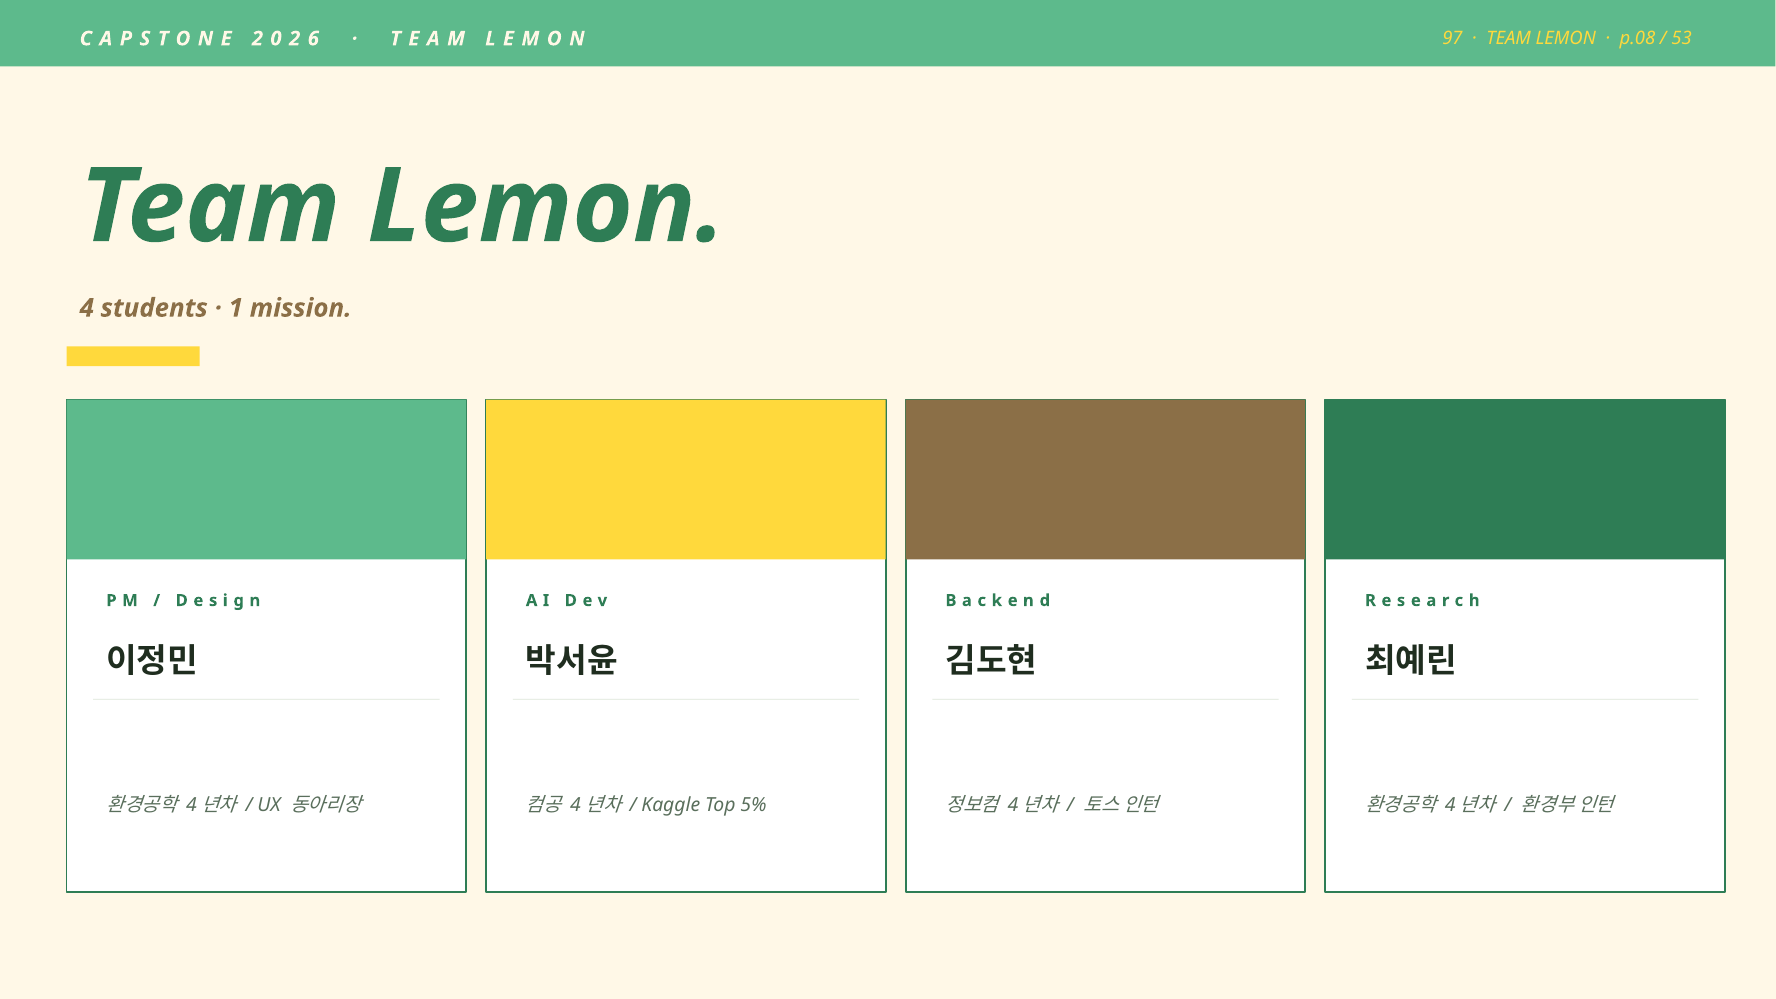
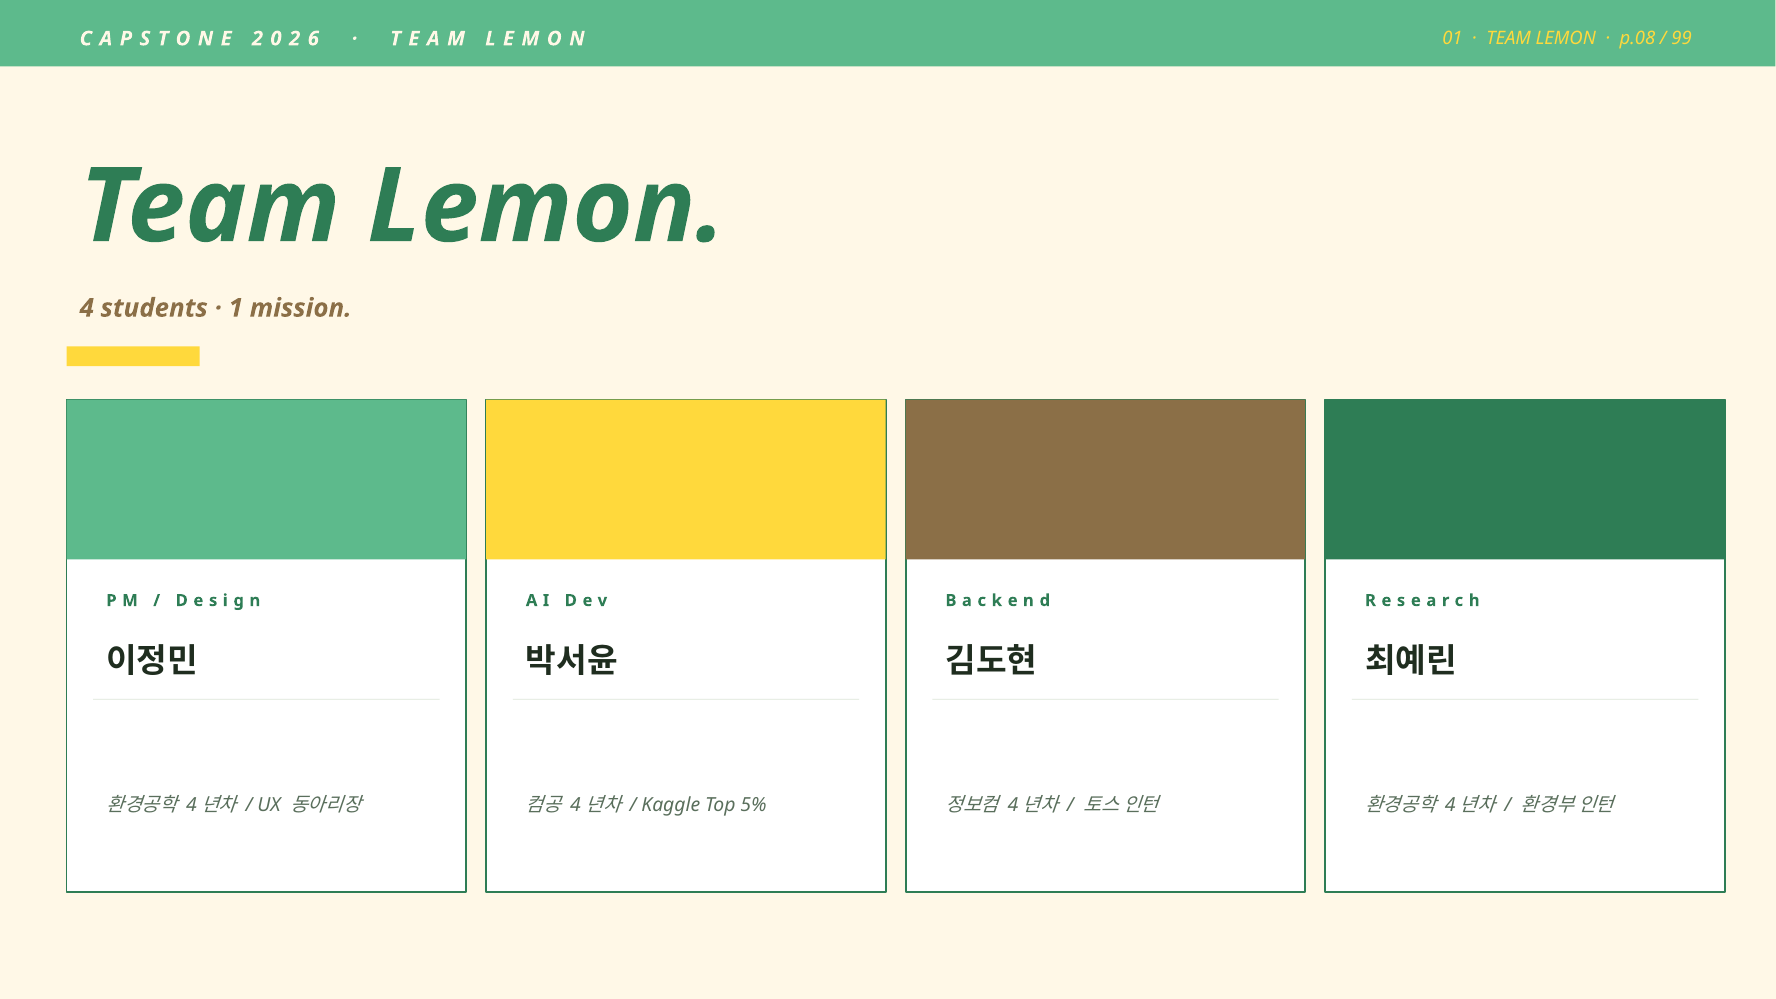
97: 97 -> 01
53: 53 -> 99
